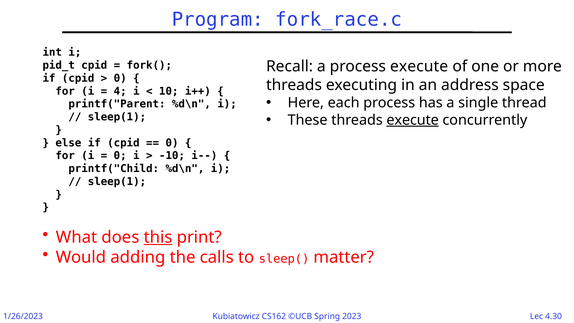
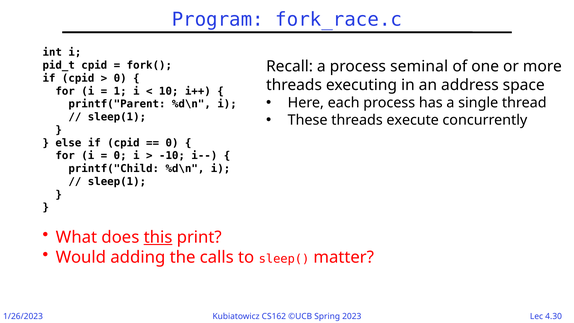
process execute: execute -> seminal
4: 4 -> 1
execute at (413, 120) underline: present -> none
